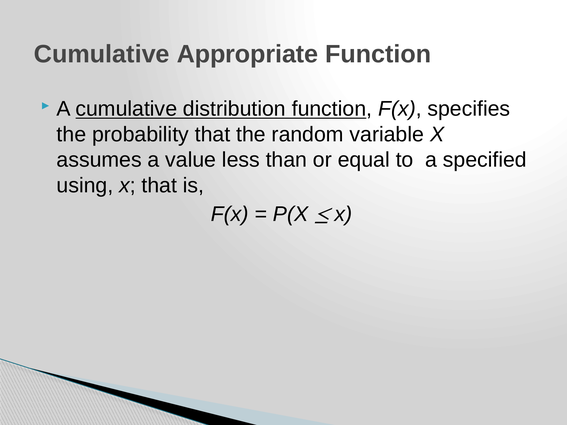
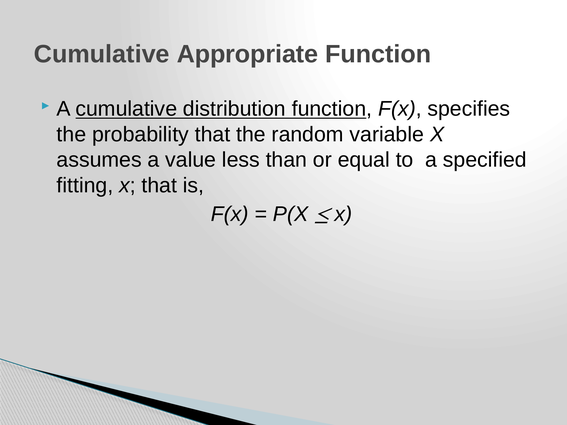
using: using -> fitting
